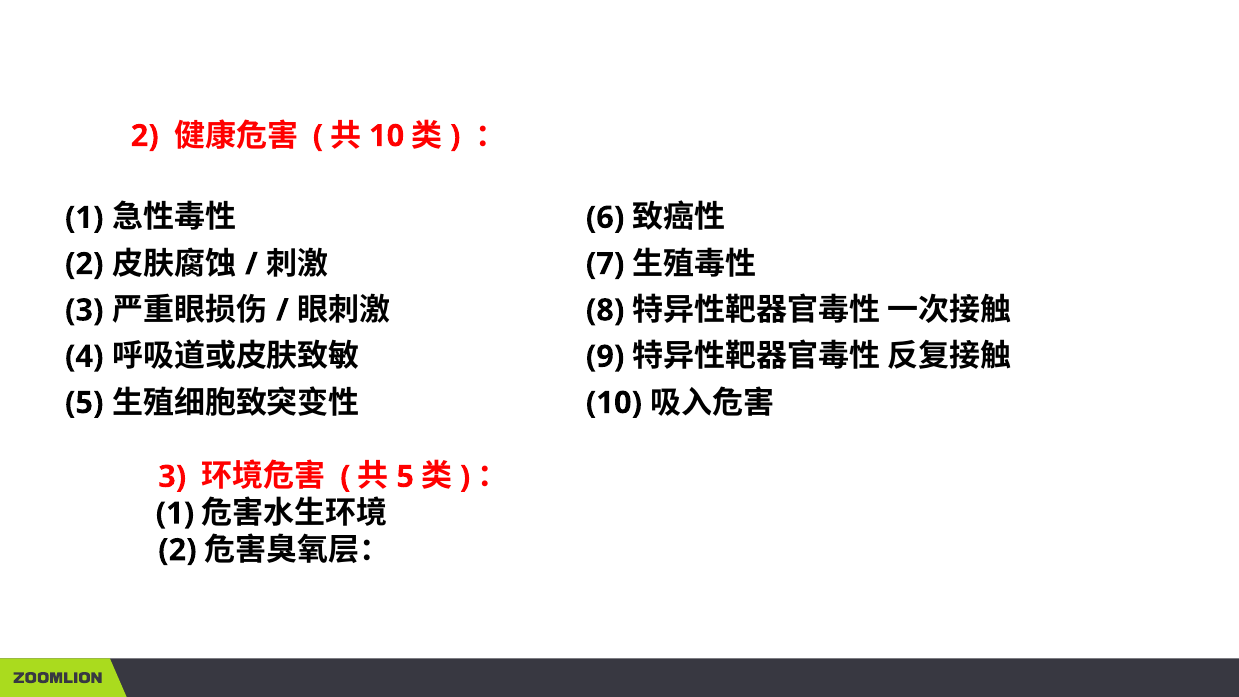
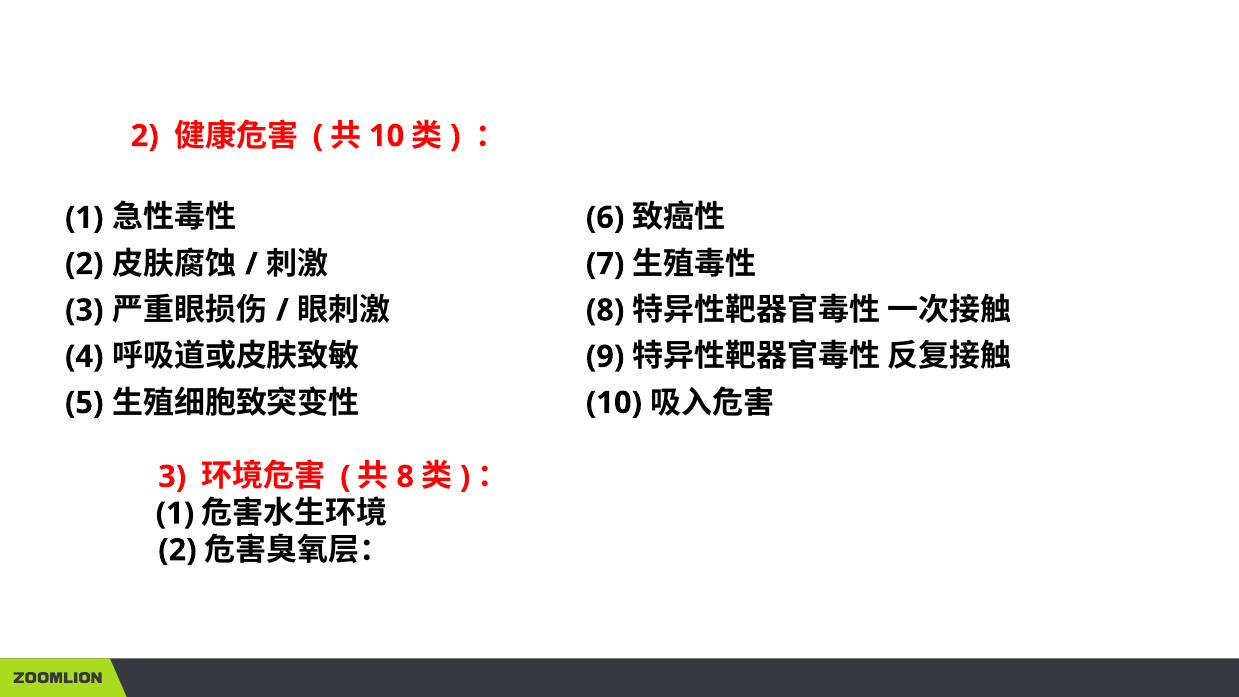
5 at (405, 477): 5 -> 8
